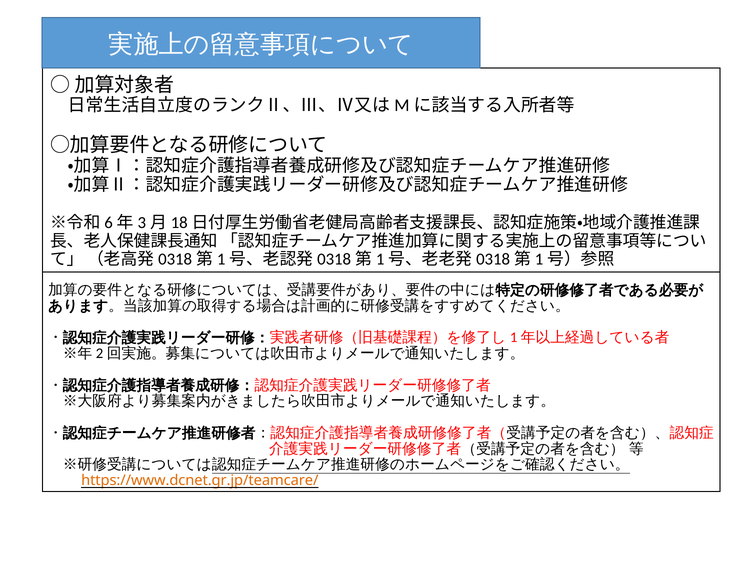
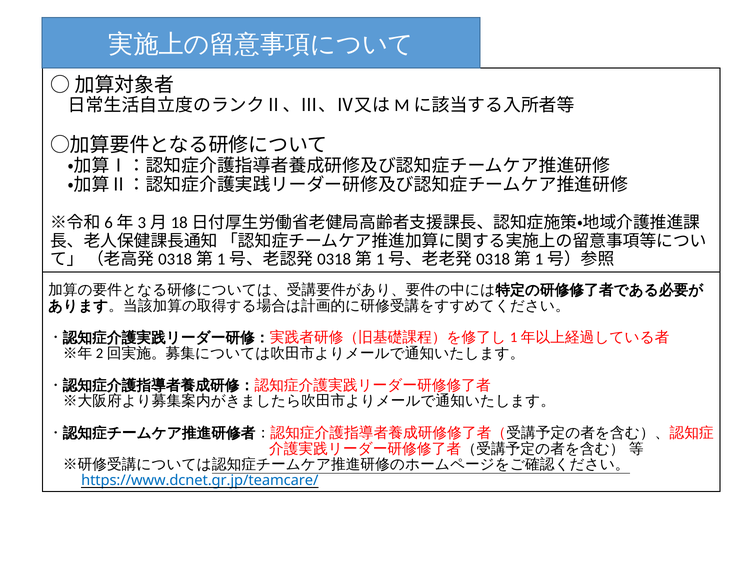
https://www.dcnet.gr.jp/teamcare/ colour: orange -> blue
